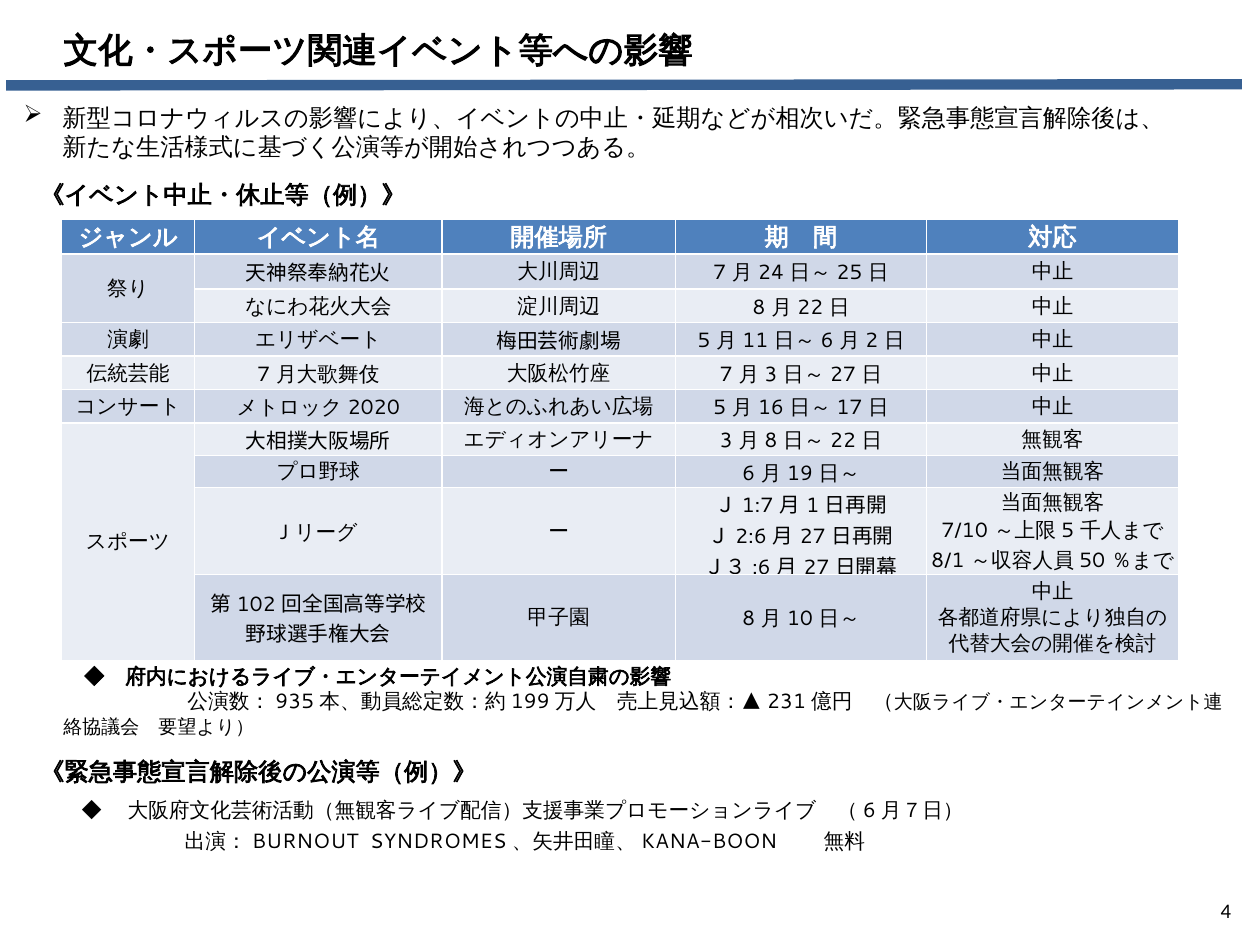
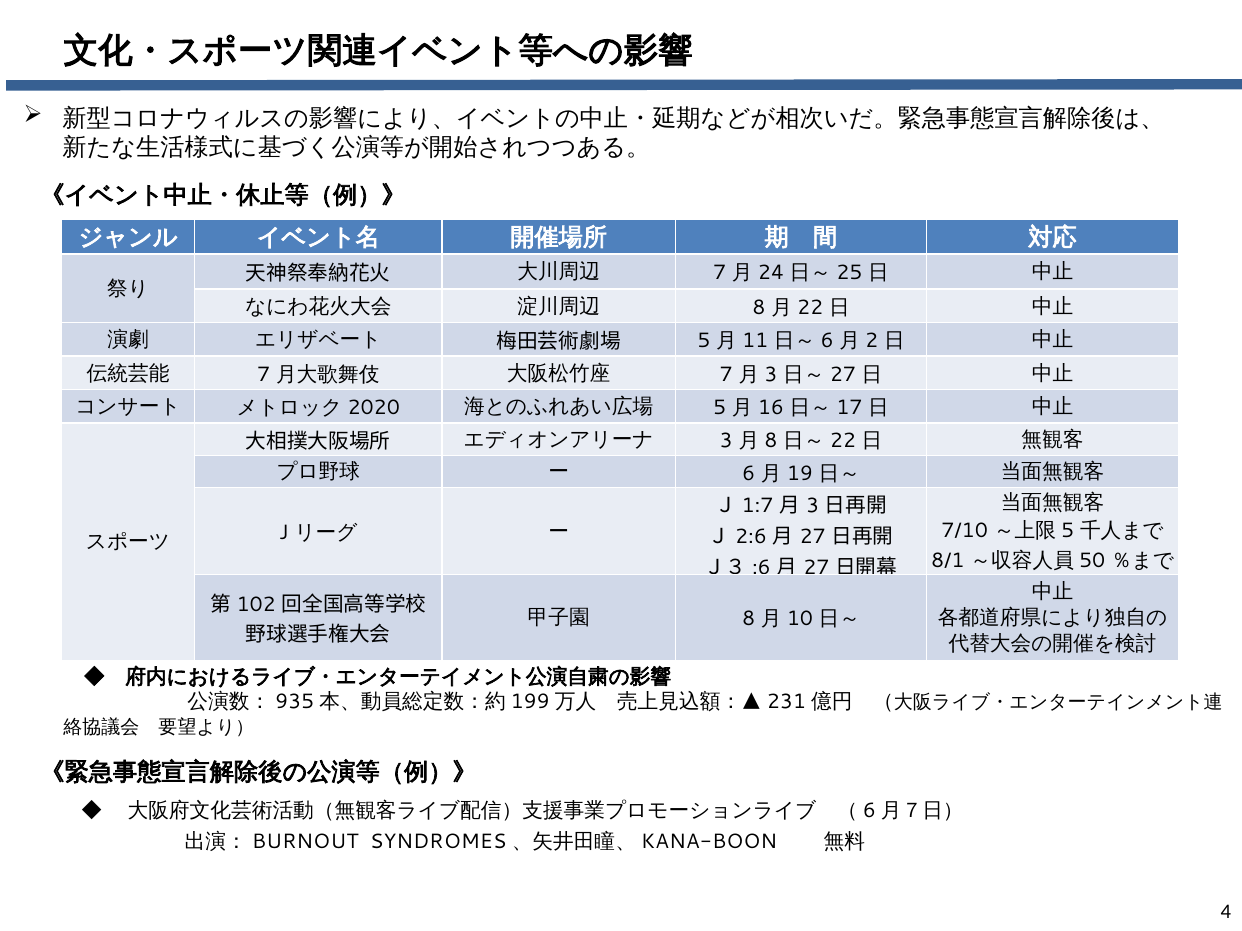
1 at (813, 506): 1 -> 3
